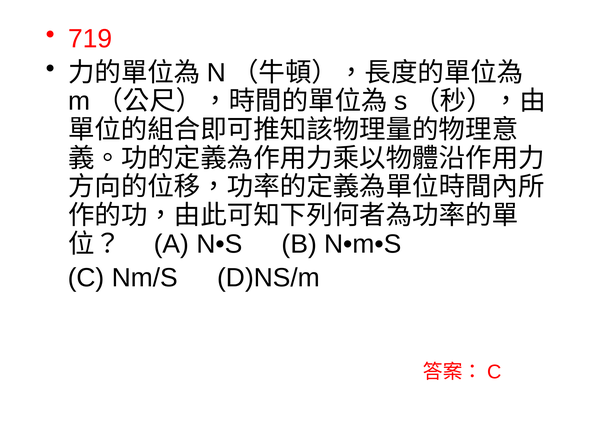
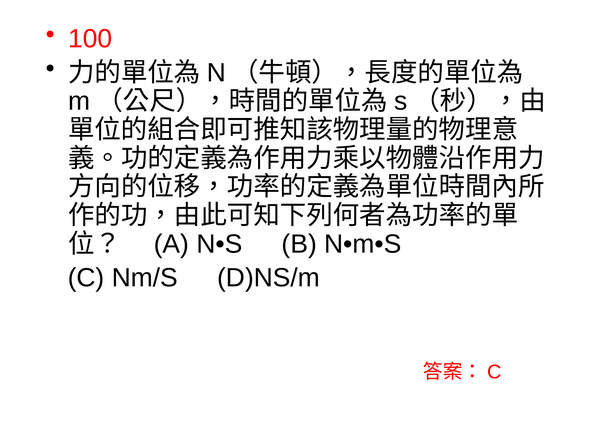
719: 719 -> 100
